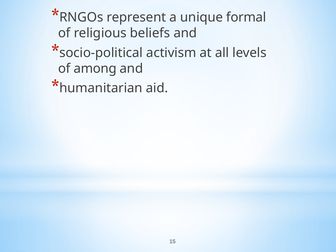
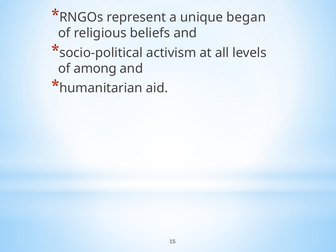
formal: formal -> began
